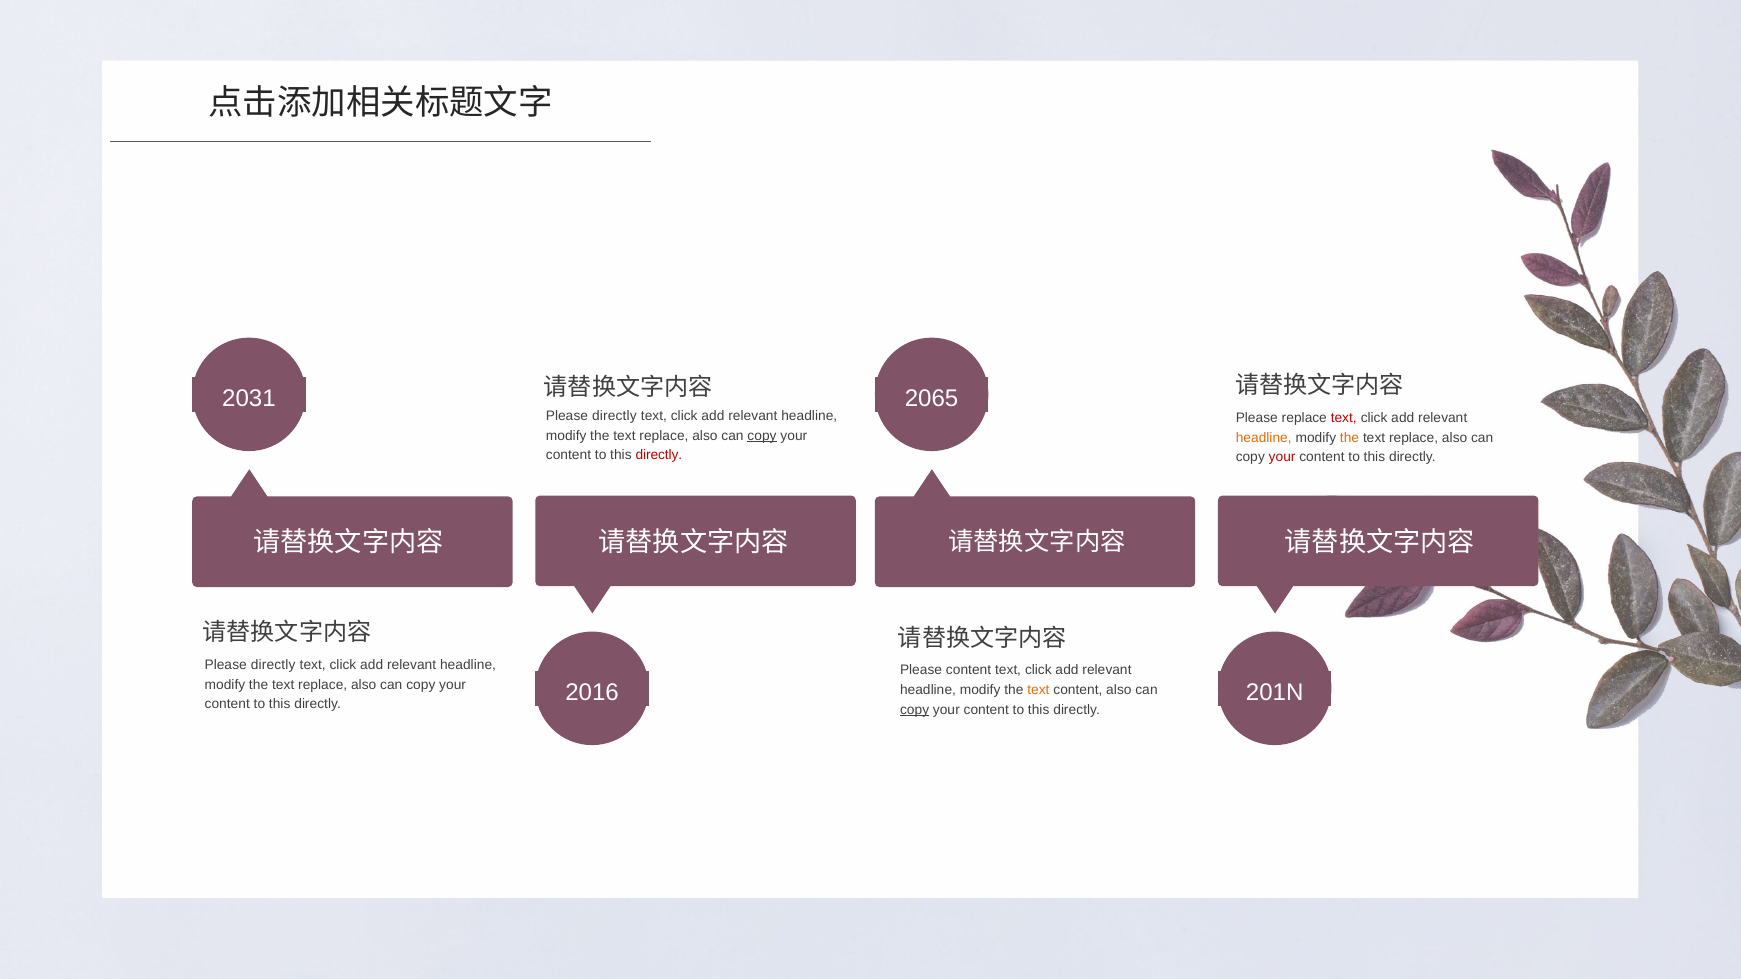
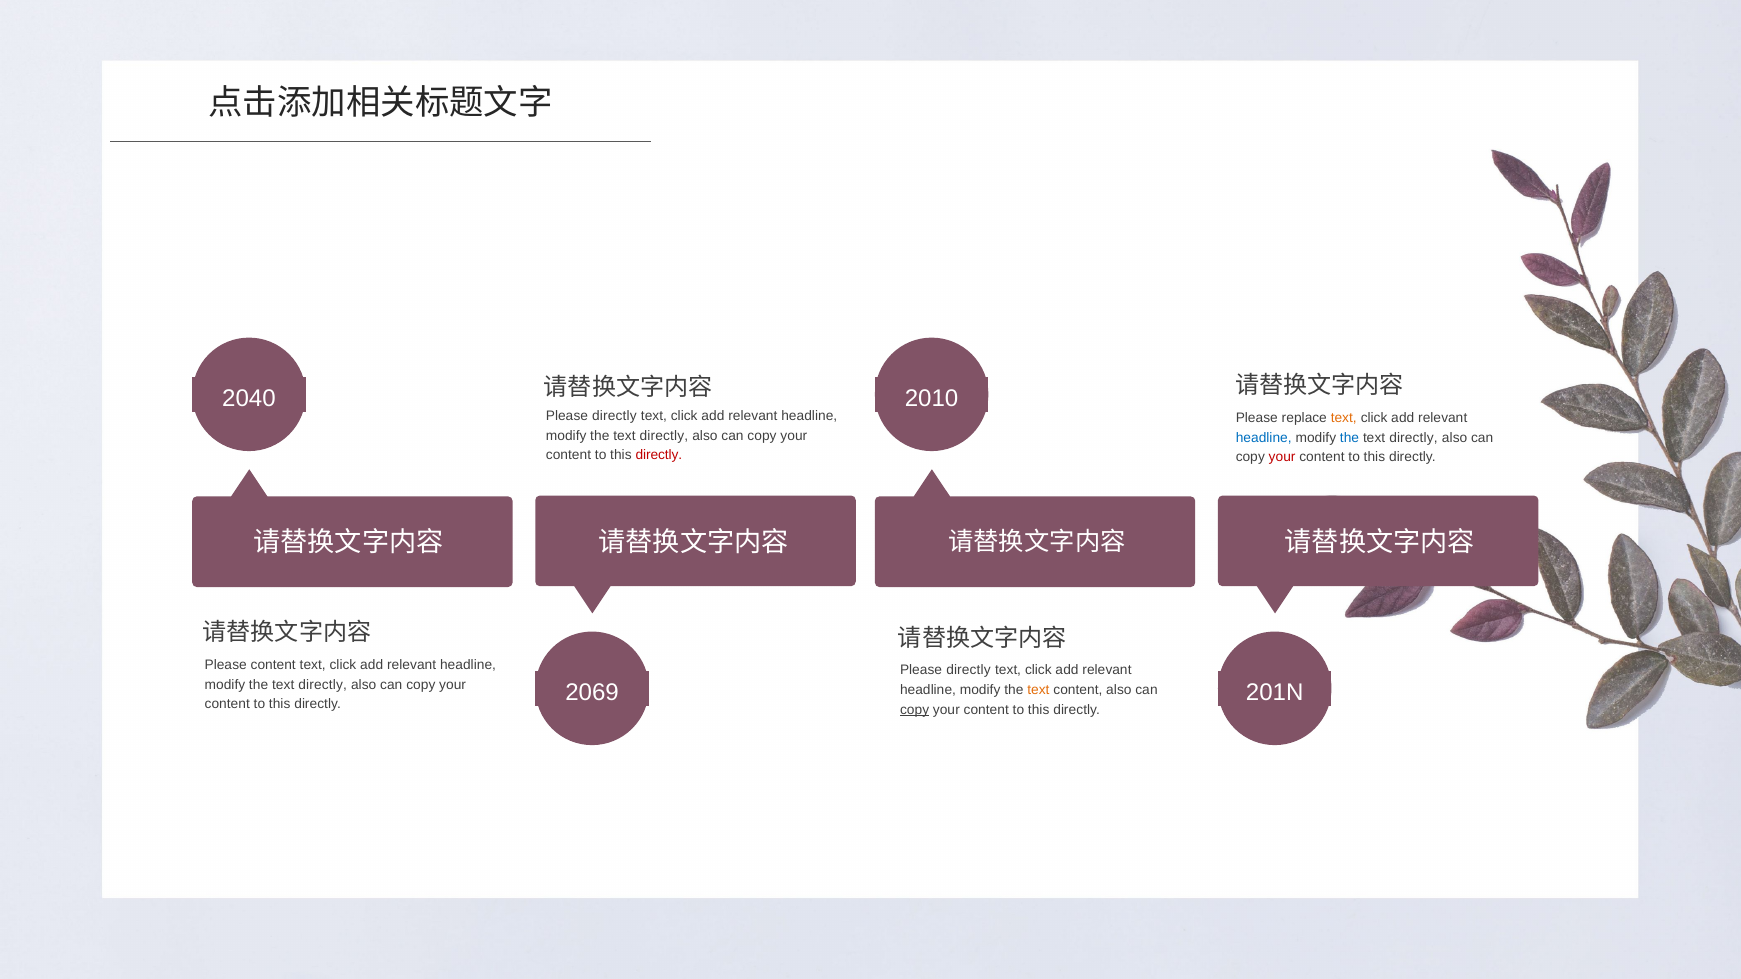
2031: 2031 -> 2040
2065: 2065 -> 2010
text at (1344, 418) colour: red -> orange
replace at (664, 436): replace -> directly
copy at (762, 436) underline: present -> none
headline at (1264, 438) colour: orange -> blue
the at (1350, 438) colour: orange -> blue
replace at (1414, 438): replace -> directly
directly at (273, 665): directly -> content
content at (969, 671): content -> directly
replace at (323, 685): replace -> directly
2016: 2016 -> 2069
